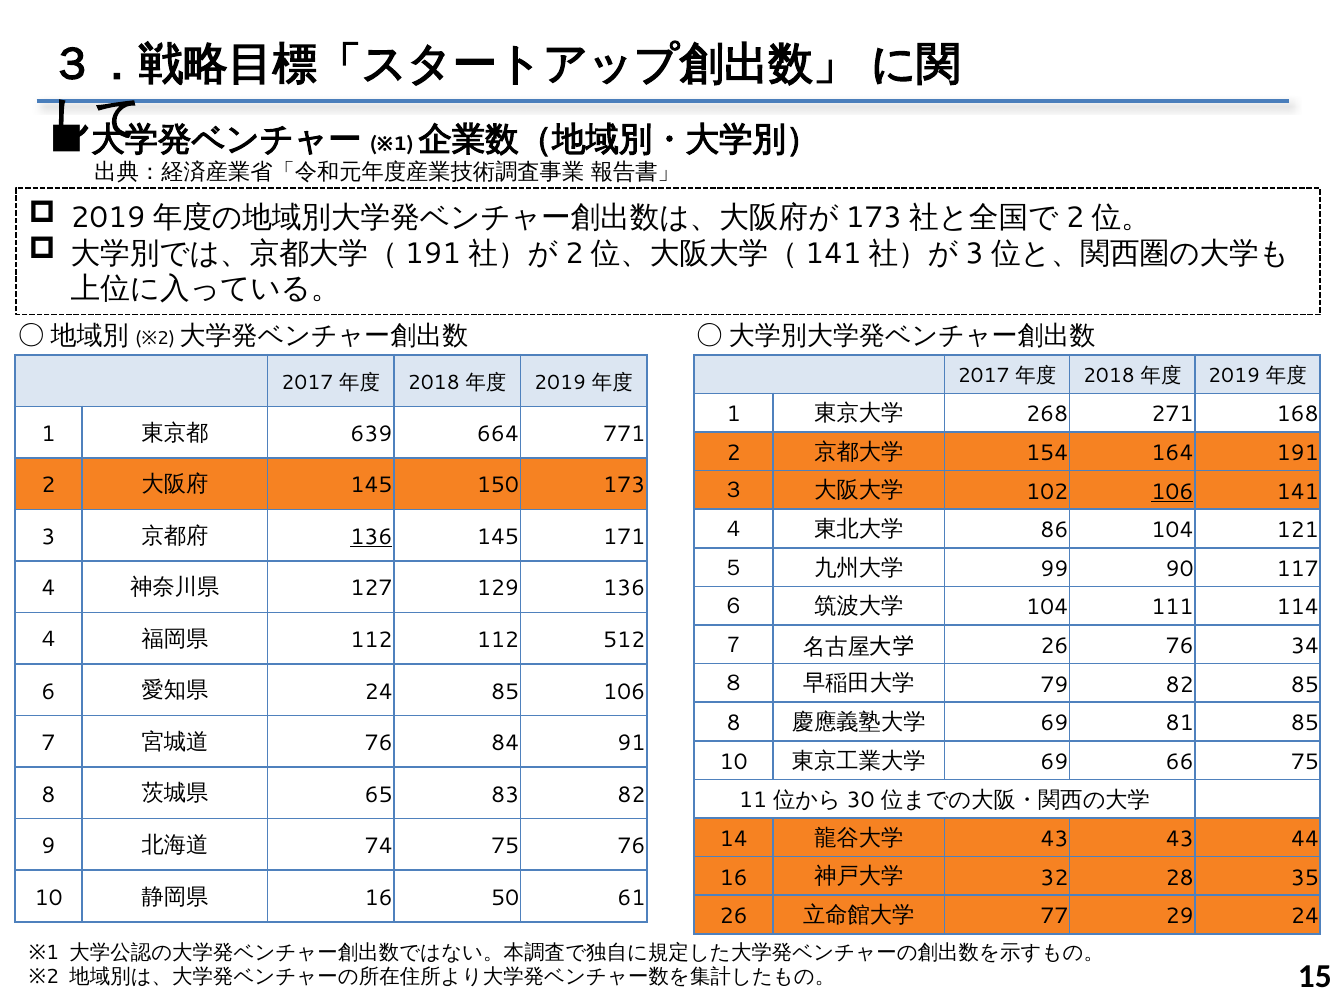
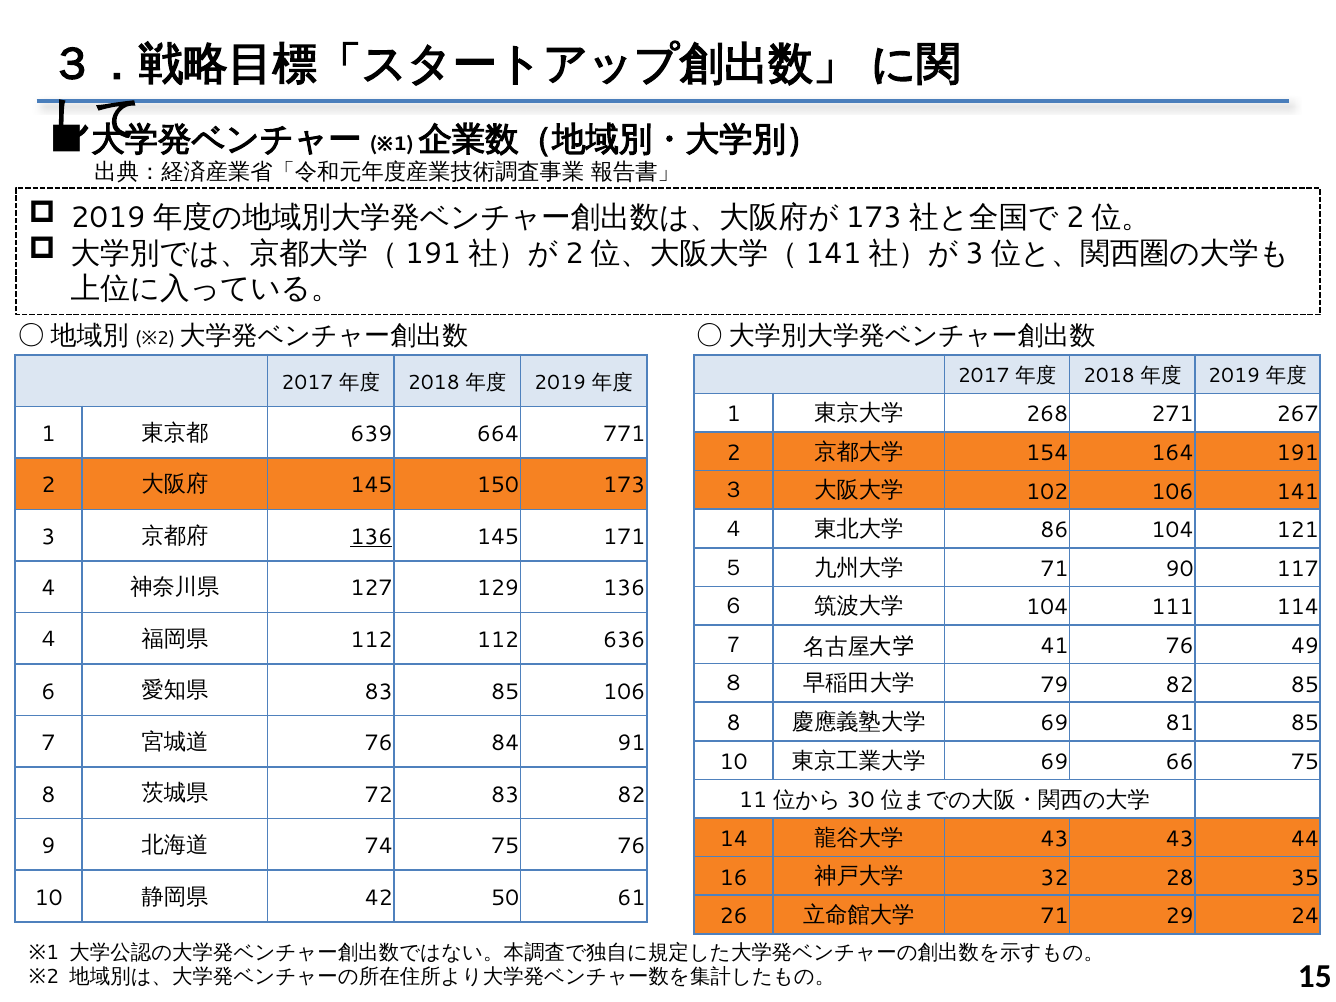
168: 168 -> 267
106 at (1172, 492) underline: present -> none
99 at (1054, 569): 99 -> 71
512: 512 -> 636
26 at (1054, 646): 26 -> 41
34: 34 -> 49
24 at (379, 692): 24 -> 83
65: 65 -> 72
16 at (379, 898): 16 -> 42
77 at (1054, 916): 77 -> 71
